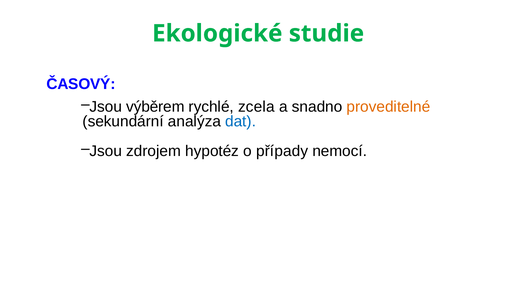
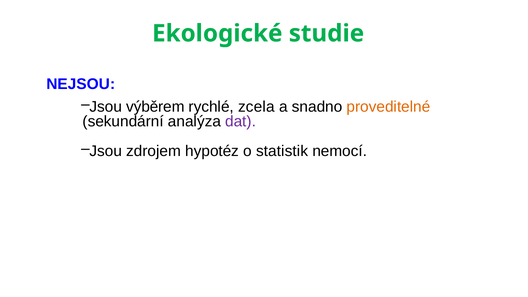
ČASOVÝ: ČASOVÝ -> NEJSOU
dat colour: blue -> purple
případy: případy -> statistik
